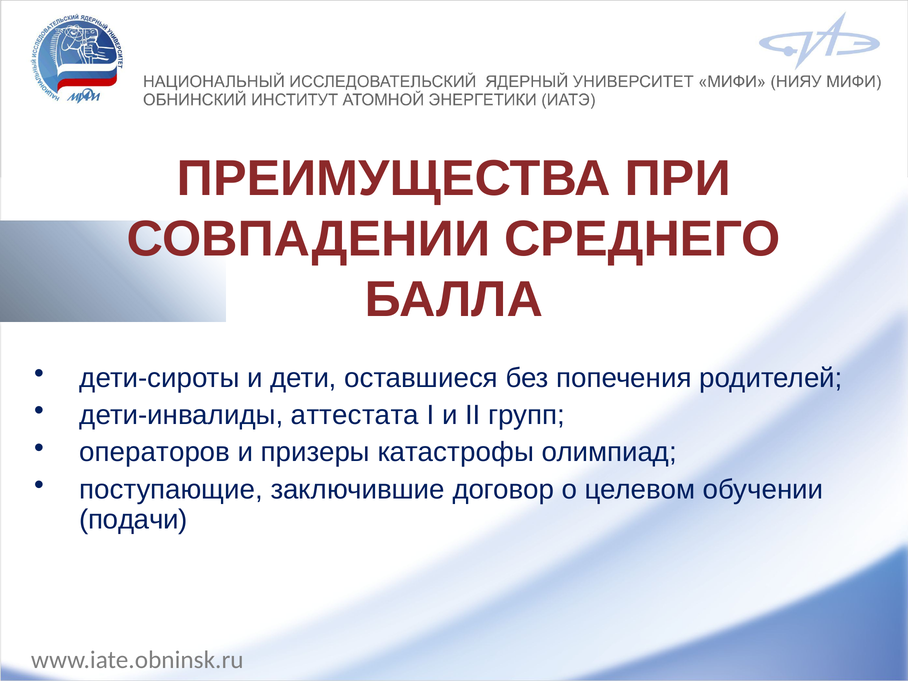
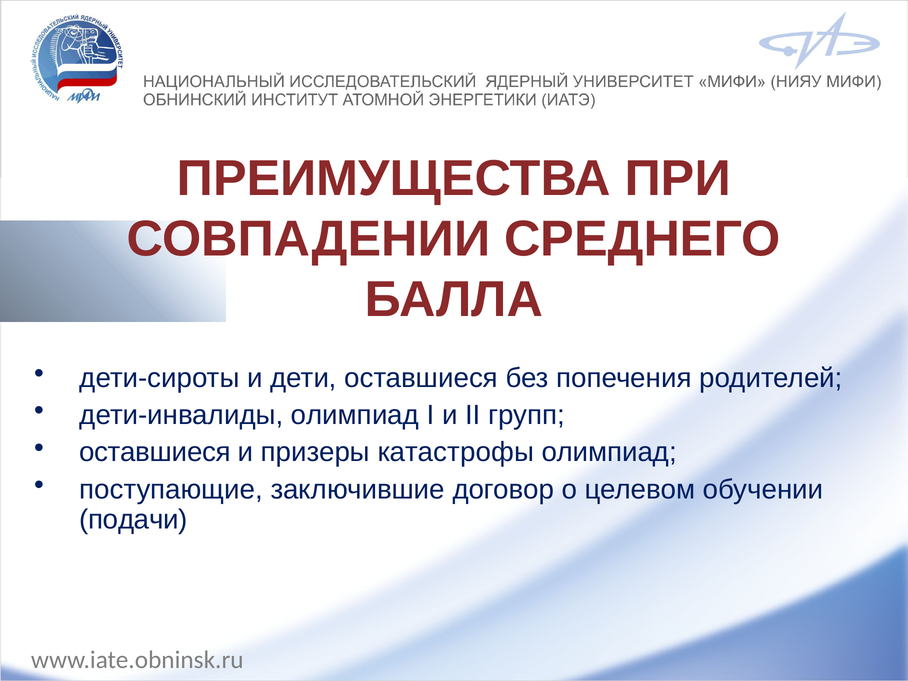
дети-инвалиды аттестата: аттестата -> олимпиад
операторов at (155, 452): операторов -> оставшиеся
